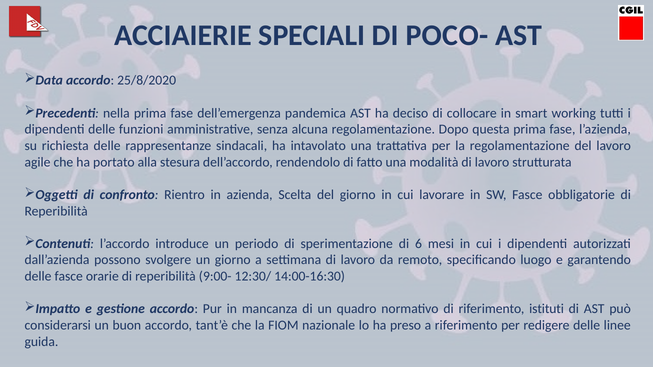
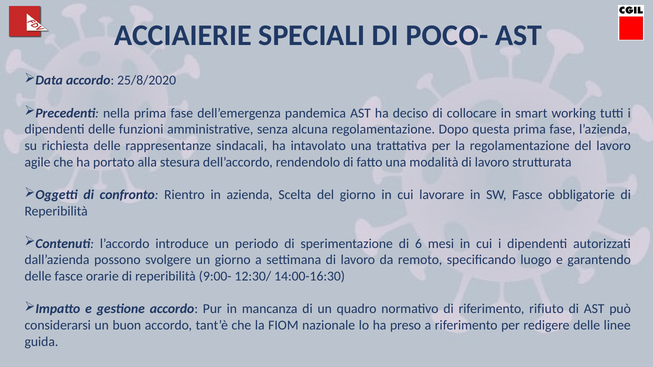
istituti: istituti -> rifiuto
